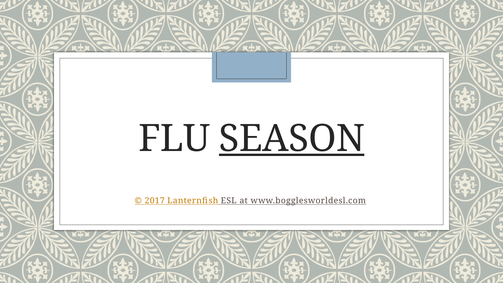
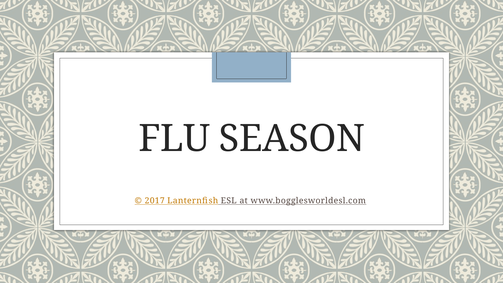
SEASON underline: present -> none
